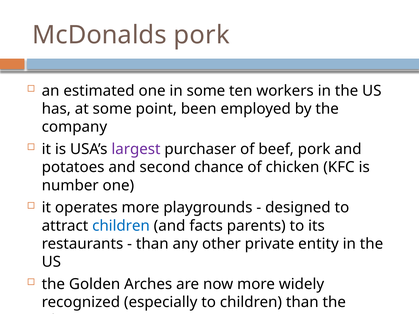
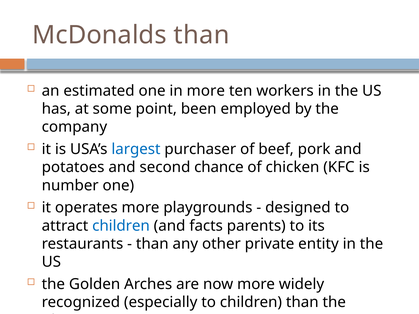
McDonalds pork: pork -> than
in some: some -> more
largest colour: purple -> blue
